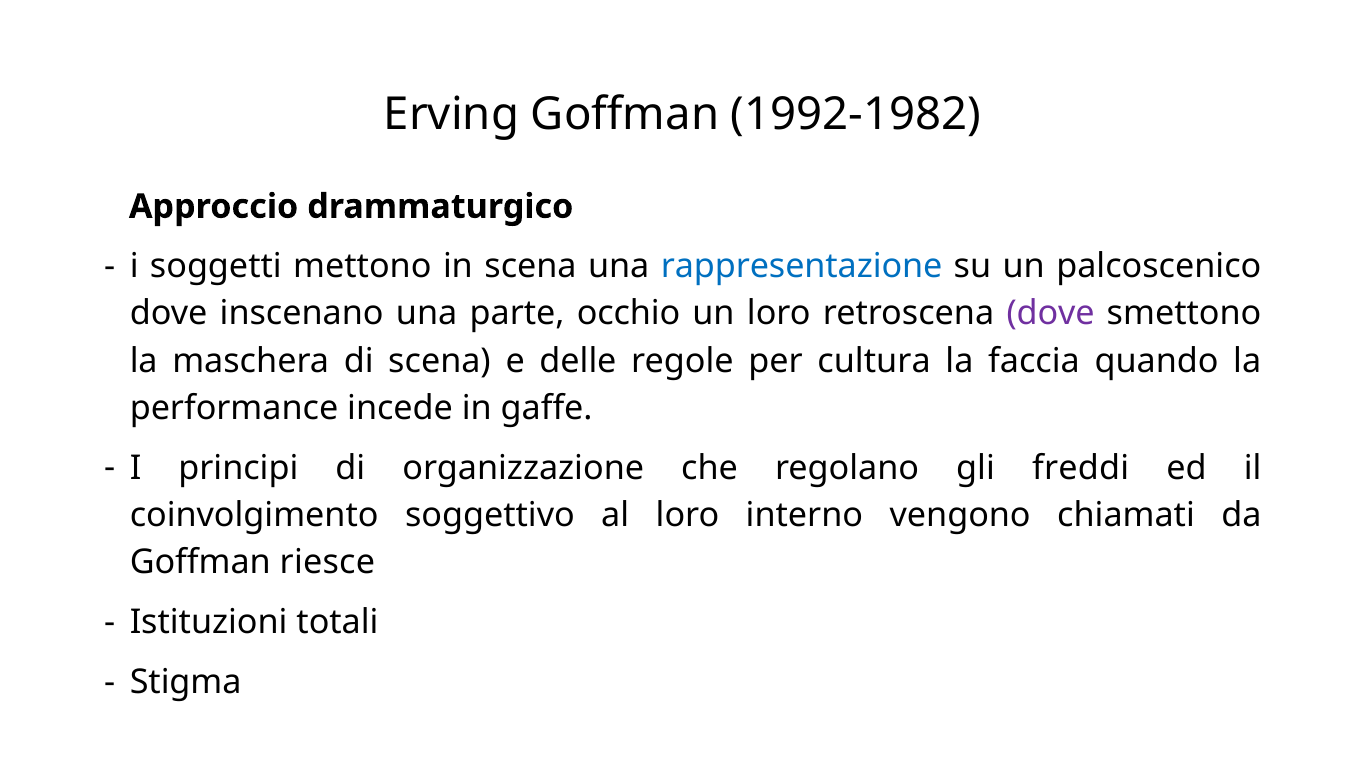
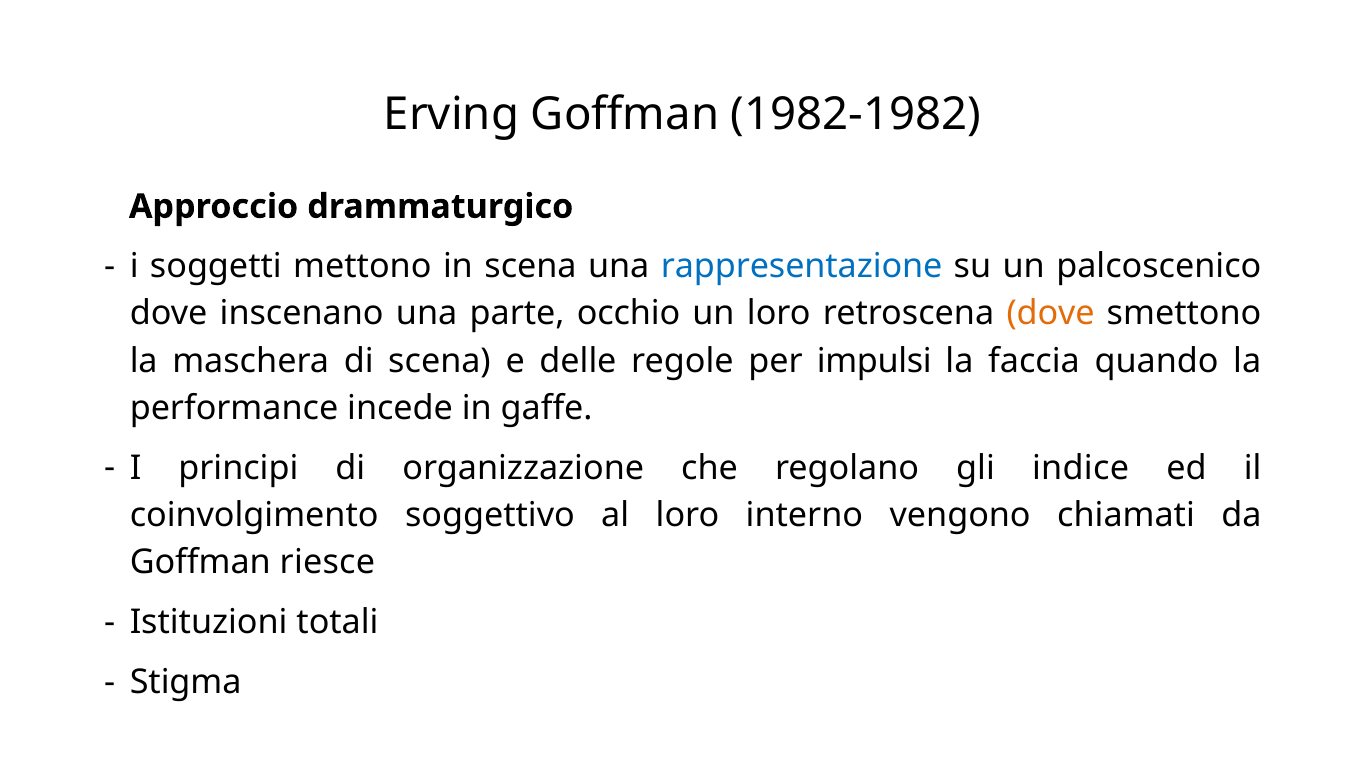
1992-1982: 1992-1982 -> 1982-1982
dove at (1051, 314) colour: purple -> orange
cultura: cultura -> impulsi
freddi: freddi -> indice
